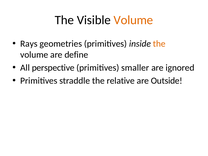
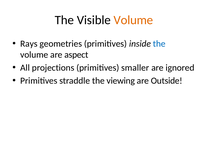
the at (159, 44) colour: orange -> blue
define: define -> aspect
perspective: perspective -> projections
relative: relative -> viewing
